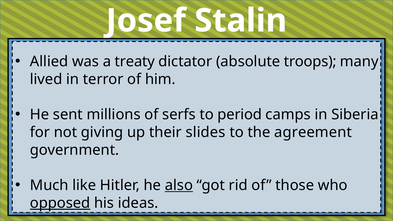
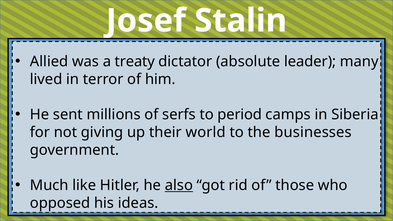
troops: troops -> leader
slides: slides -> world
agreement: agreement -> businesses
opposed underline: present -> none
